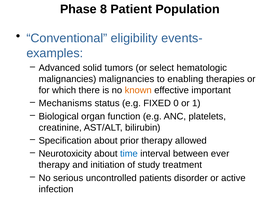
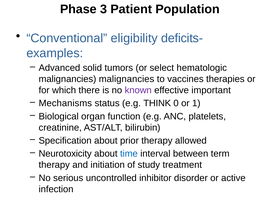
8: 8 -> 3
events-: events- -> deficits-
enabling: enabling -> vaccines
known colour: orange -> purple
FIXED: FIXED -> THINK
ever: ever -> term
patients: patients -> inhibitor
